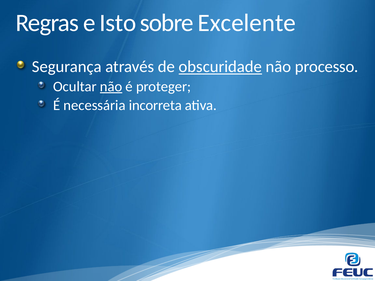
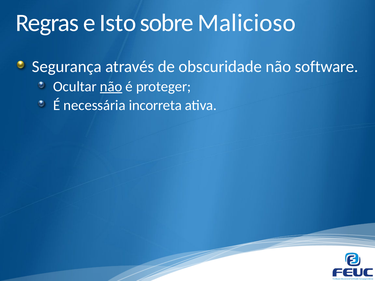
Excelente: Excelente -> Malicioso
obscuridade underline: present -> none
processo: processo -> software
